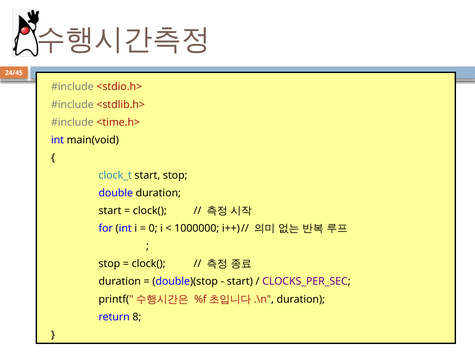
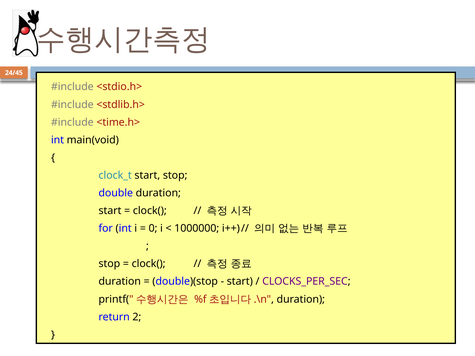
8: 8 -> 2
